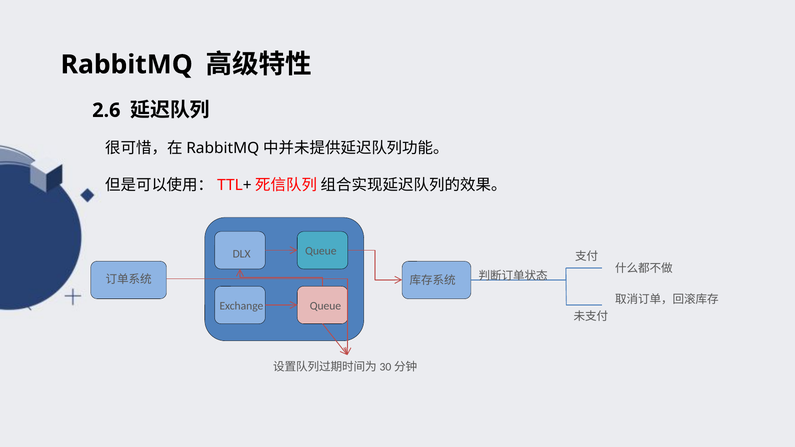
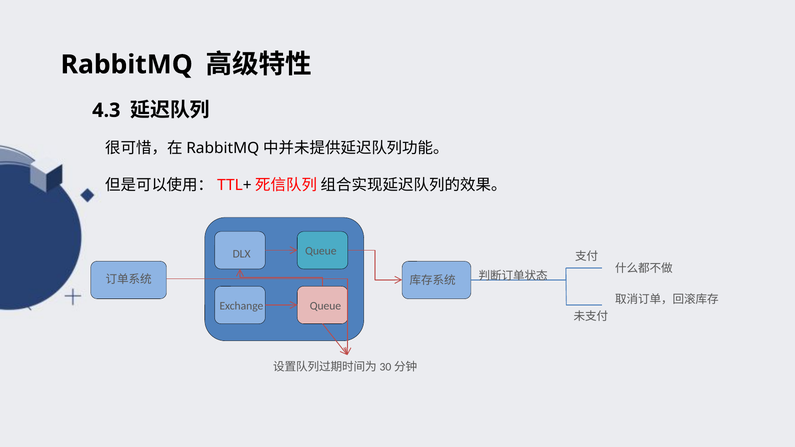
2.6: 2.6 -> 4.3
